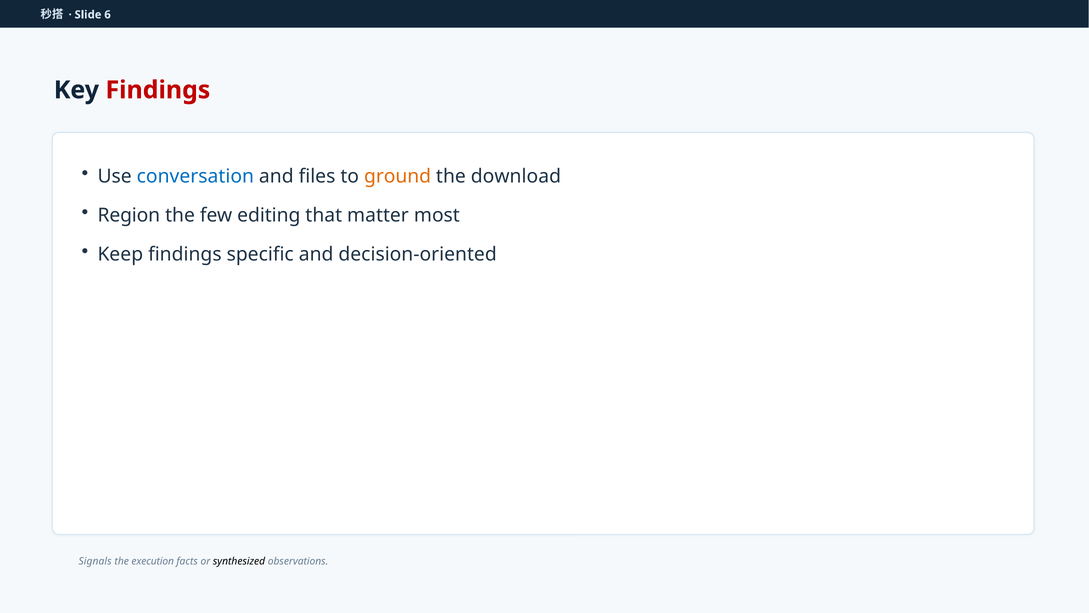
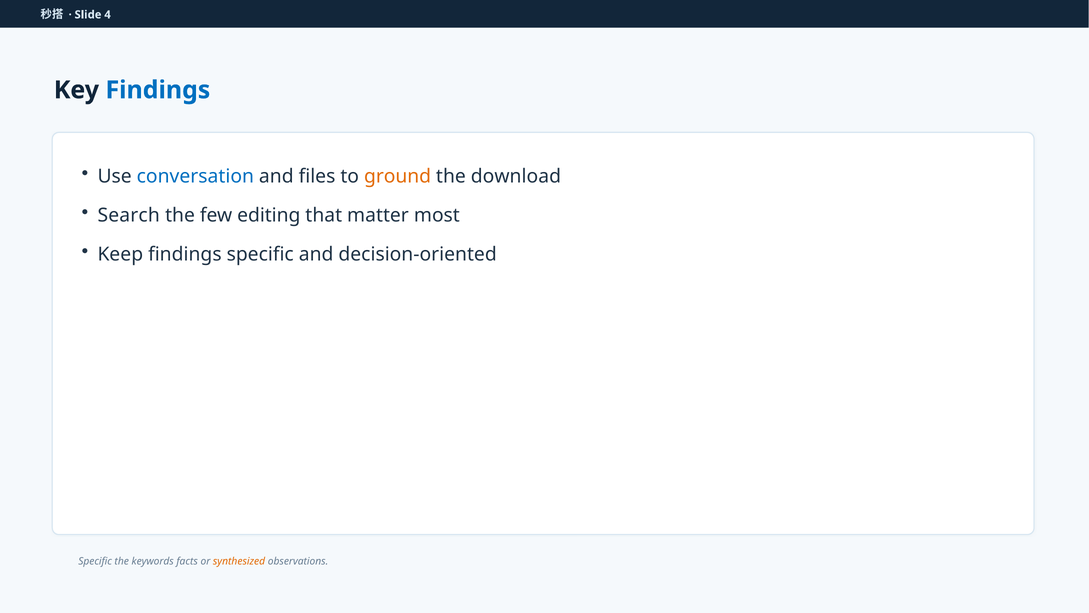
6: 6 -> 4
Findings at (158, 90) colour: red -> blue
Region: Region -> Search
Signals at (95, 561): Signals -> Specific
execution: execution -> keywords
synthesized colour: black -> orange
